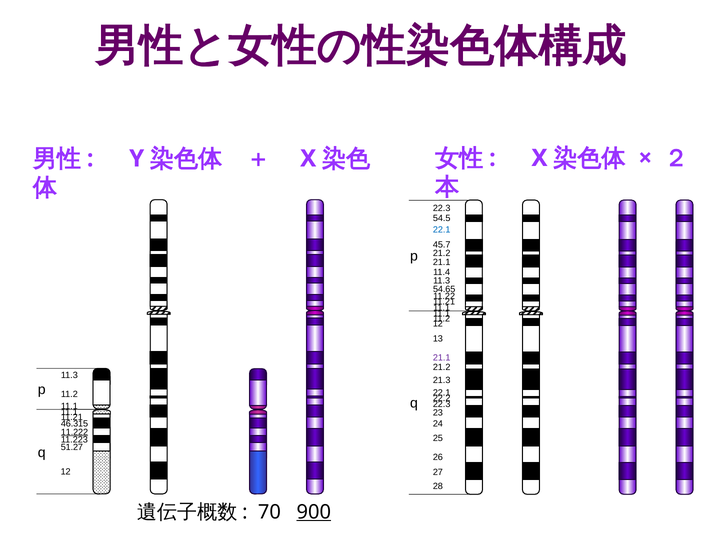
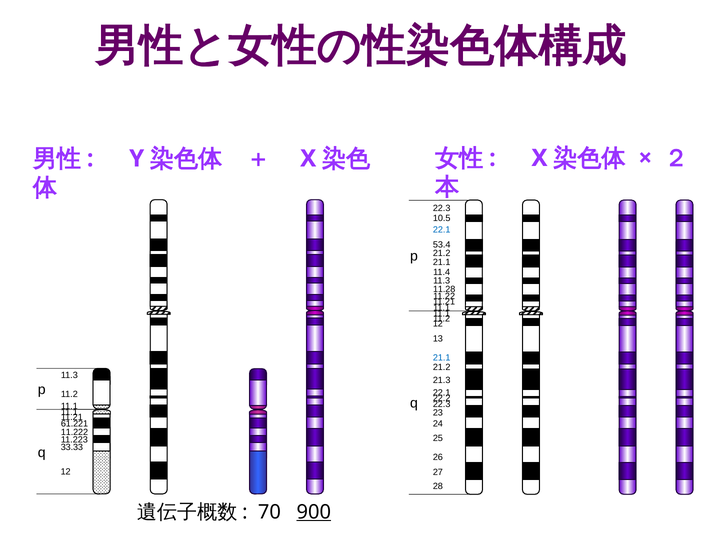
54.5: 54.5 -> 10.5
45.7: 45.7 -> 53.4
54.65: 54.65 -> 11.28
21.1 at (442, 358) colour: purple -> blue
46.315: 46.315 -> 61.221
11.222 underline: present -> none
51.27: 51.27 -> 33.33
